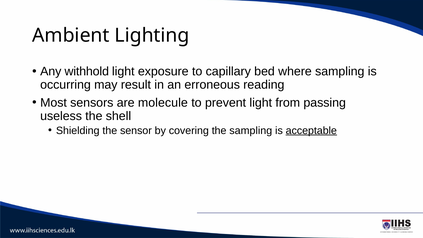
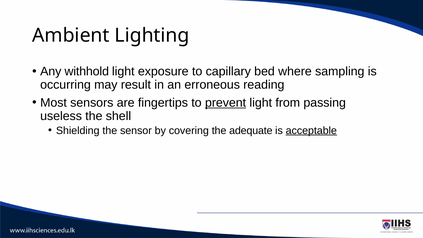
molecule: molecule -> fingertips
prevent underline: none -> present
the sampling: sampling -> adequate
